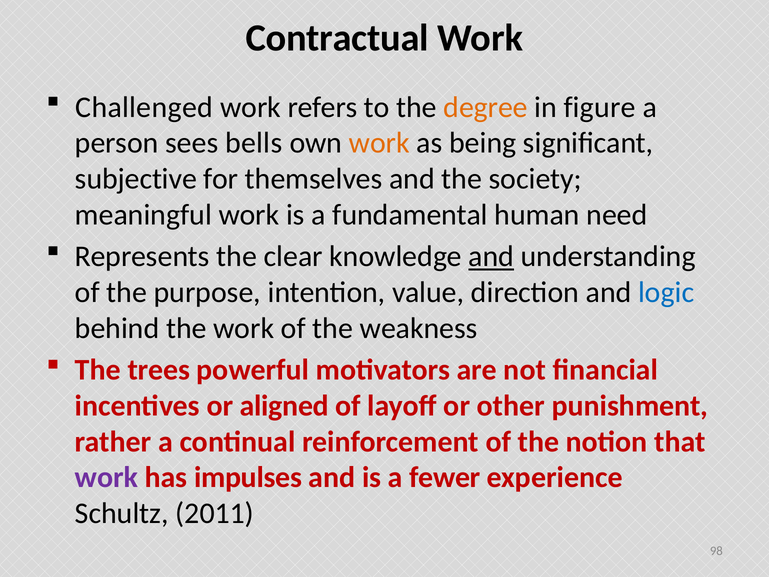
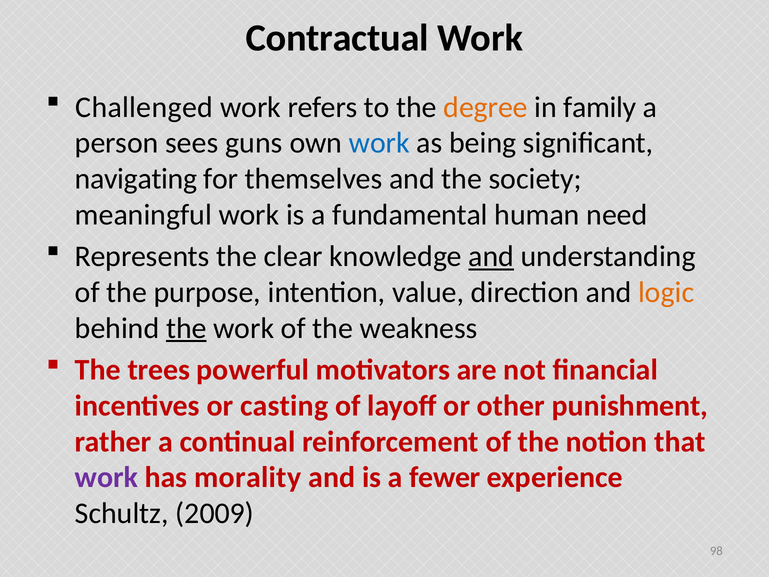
figure: figure -> family
bells: bells -> guns
work at (379, 143) colour: orange -> blue
subjective: subjective -> navigating
logic colour: blue -> orange
the at (186, 328) underline: none -> present
aligned: aligned -> casting
impulses: impulses -> morality
2011: 2011 -> 2009
